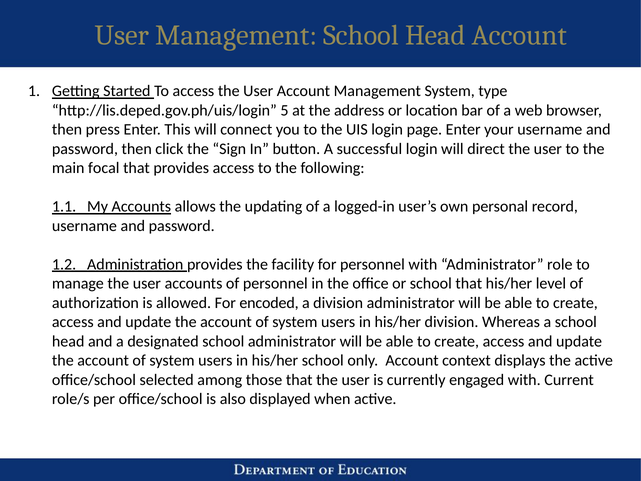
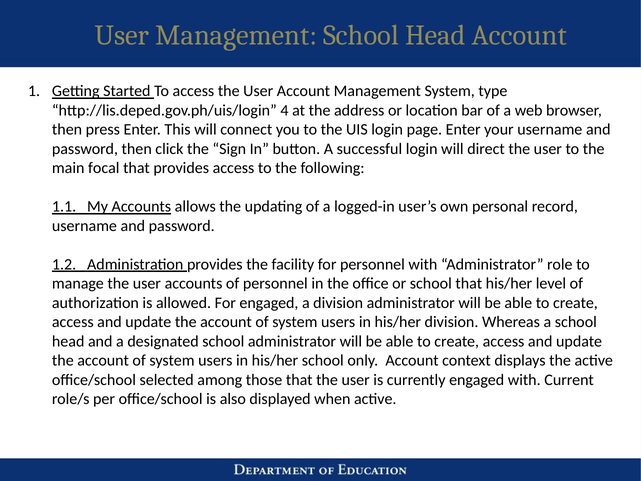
5: 5 -> 4
For encoded: encoded -> engaged
